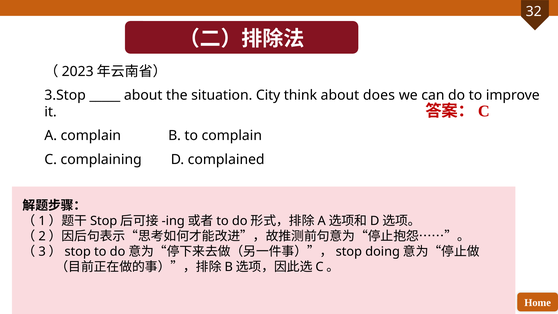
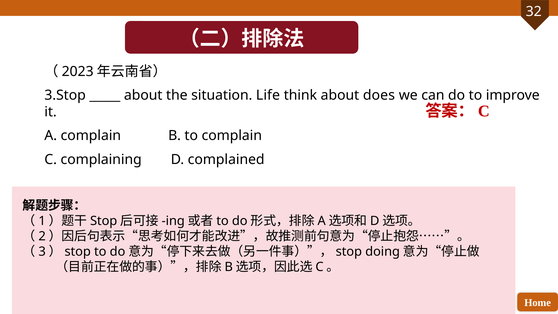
City: City -> Life
